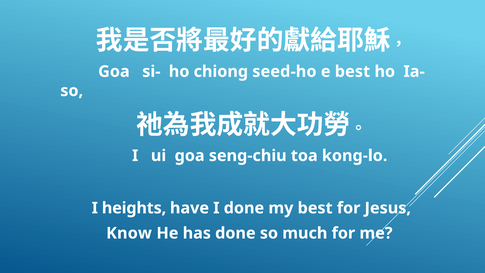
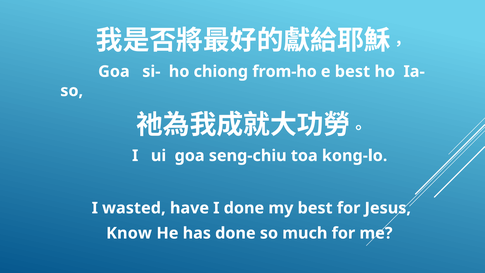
seed-ho: seed-ho -> from-ho
heights: heights -> wasted
